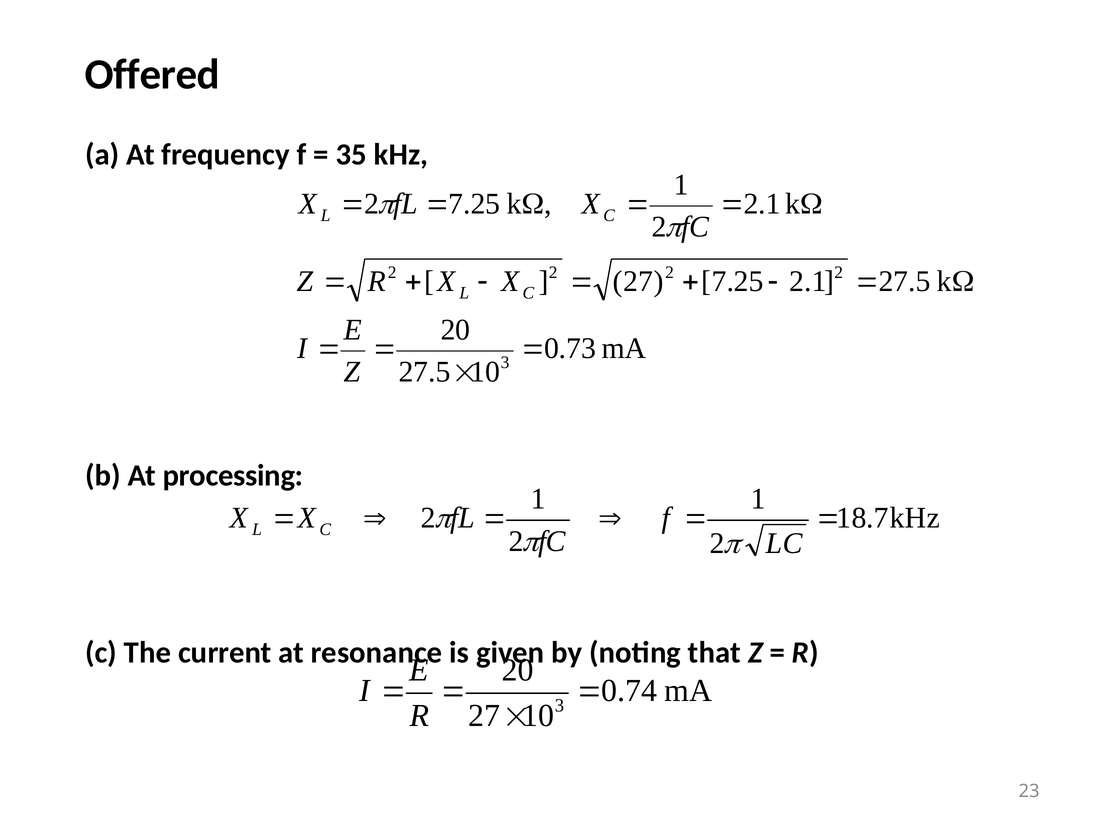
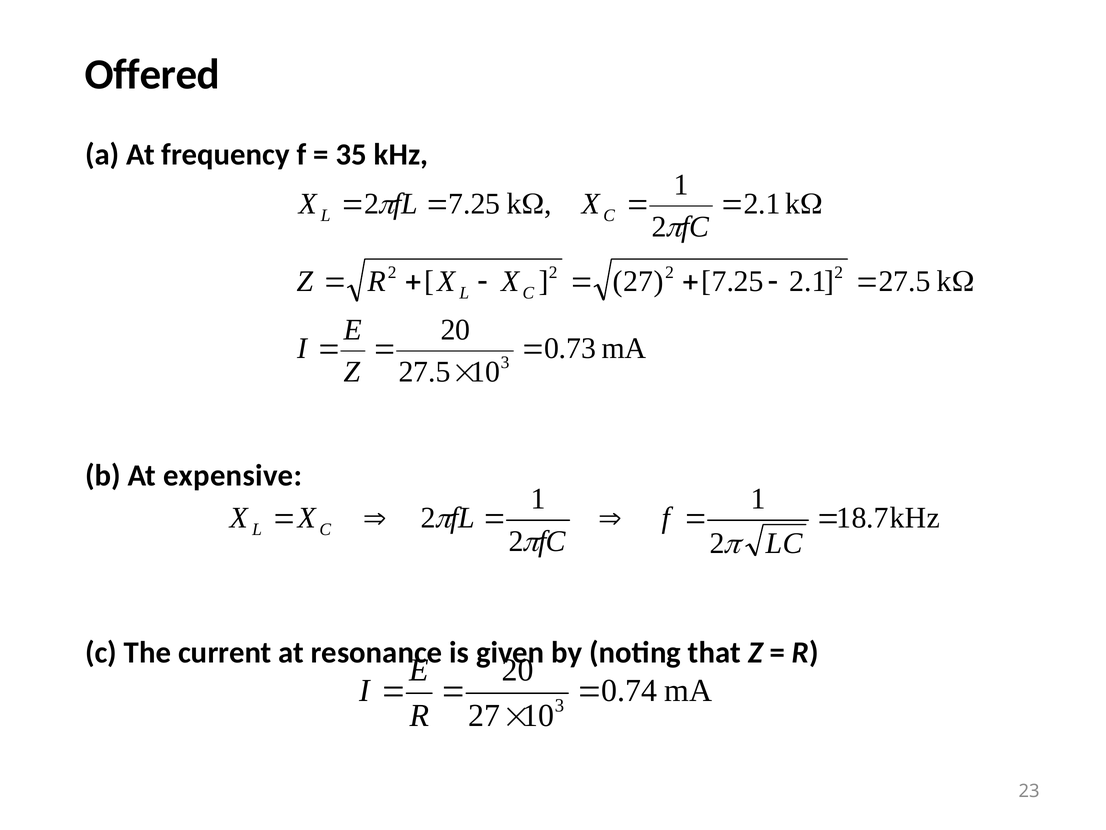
processing: processing -> expensive
